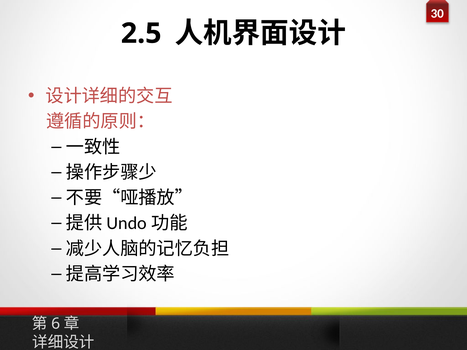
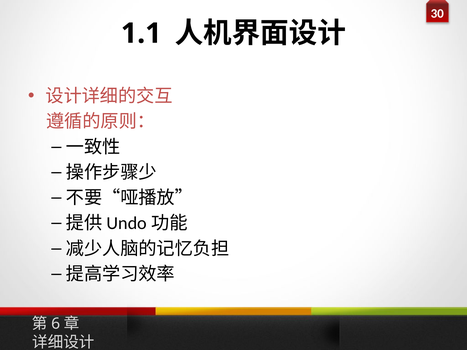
2.5: 2.5 -> 1.1
